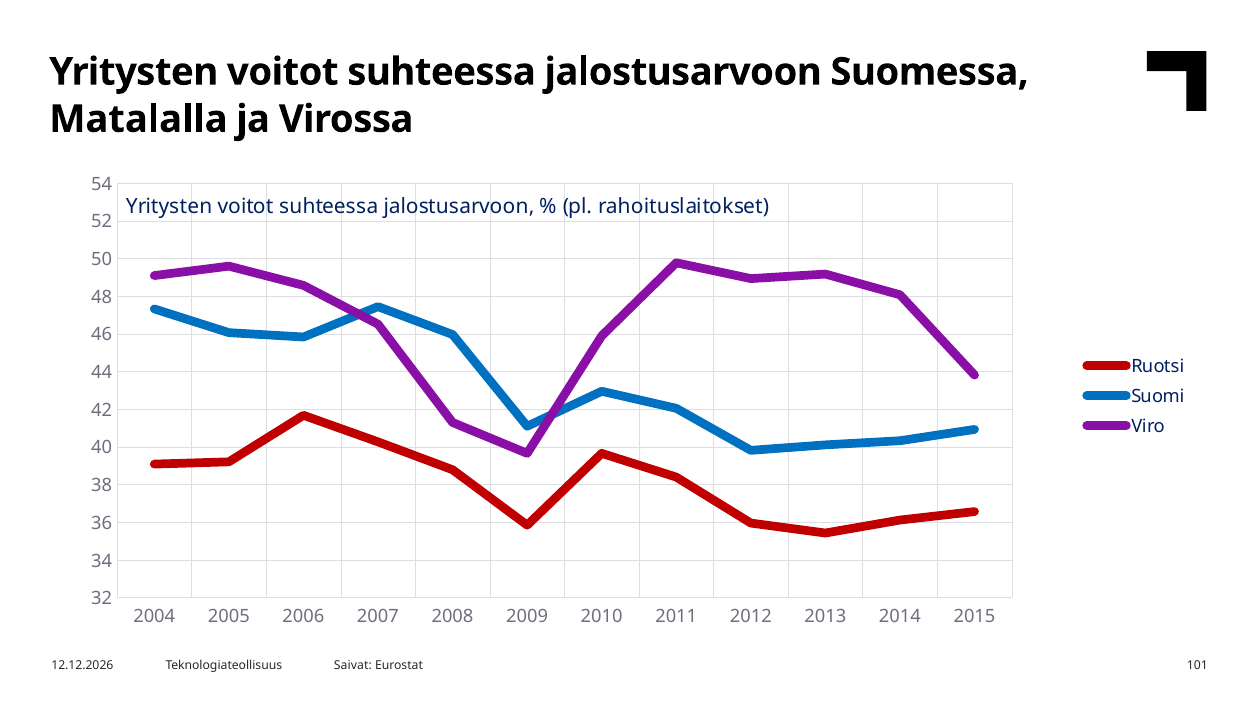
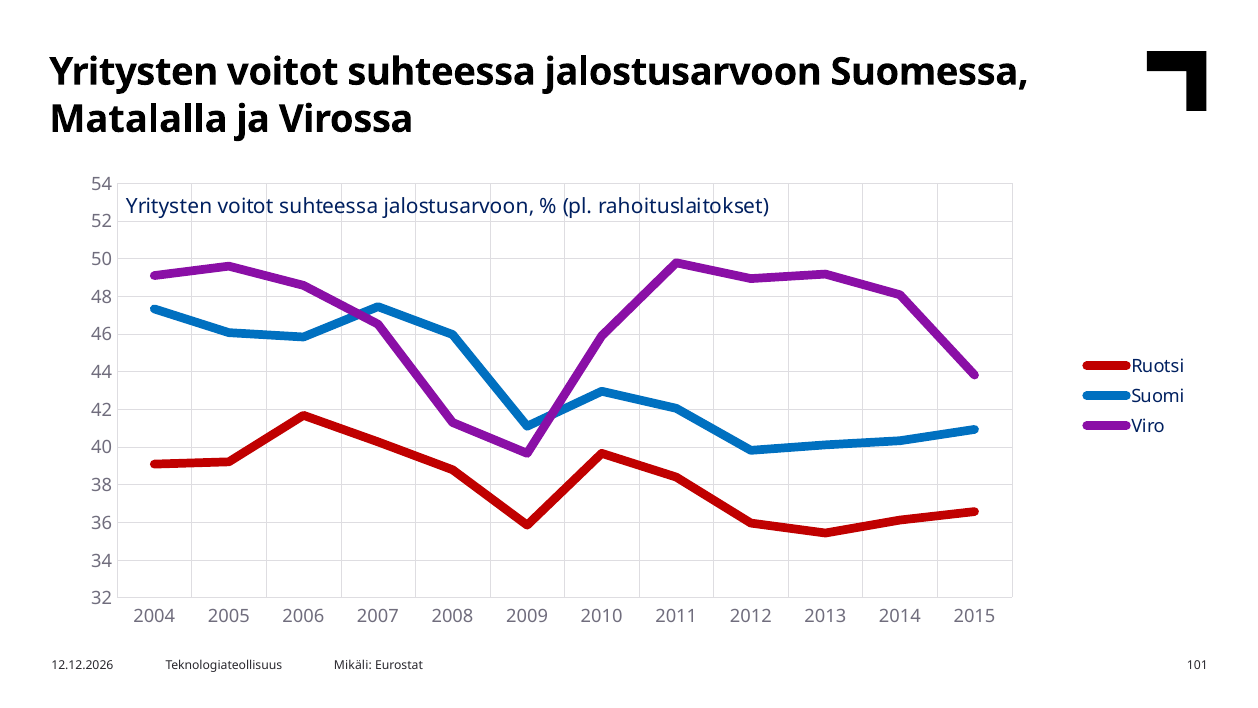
Saivat: Saivat -> Mikäli
